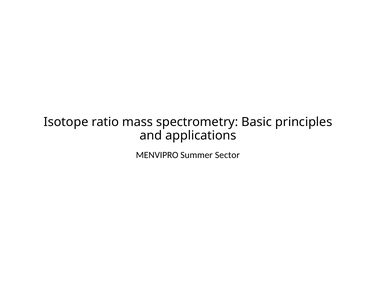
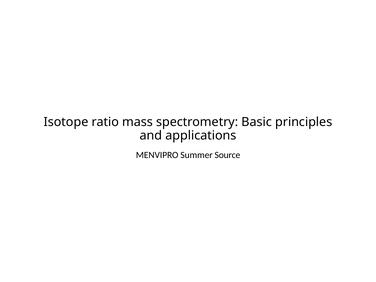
Sector: Sector -> Source
